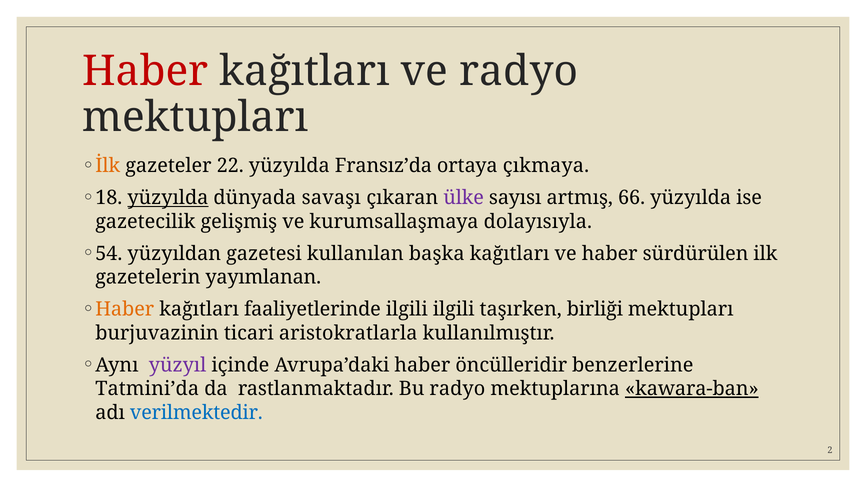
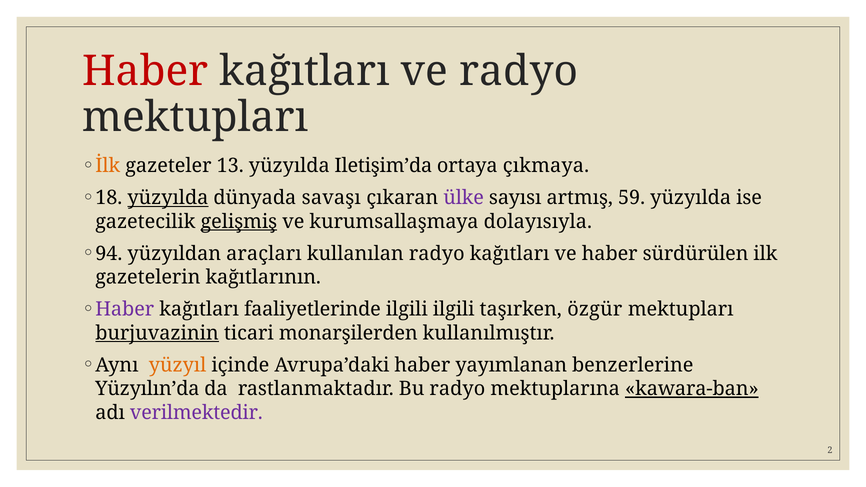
22: 22 -> 13
Fransız’da: Fransız’da -> Iletişim’da
66: 66 -> 59
gelişmiş underline: none -> present
54: 54 -> 94
gazetesi: gazetesi -> araçları
kullanılan başka: başka -> radyo
yayımlanan: yayımlanan -> kağıtlarının
Haber at (125, 309) colour: orange -> purple
birliği: birliği -> özgür
burjuvazinin underline: none -> present
aristokratlarla: aristokratlarla -> monarşilerden
yüzyıl colour: purple -> orange
öncülleridir: öncülleridir -> yayımlanan
Tatmini’da: Tatmini’da -> Yüzyılın’da
verilmektedir colour: blue -> purple
